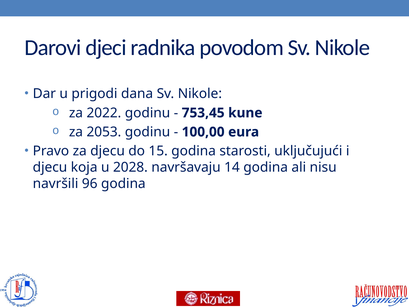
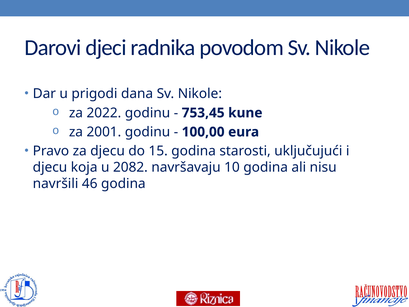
2053: 2053 -> 2001
2028: 2028 -> 2082
14: 14 -> 10
96: 96 -> 46
